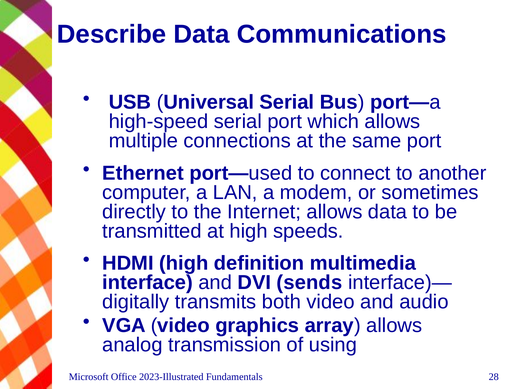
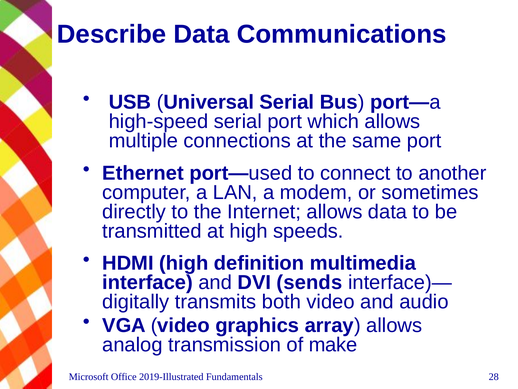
using: using -> make
2023-Illustrated: 2023-Illustrated -> 2019-Illustrated
